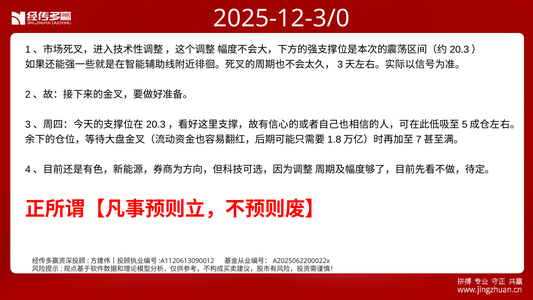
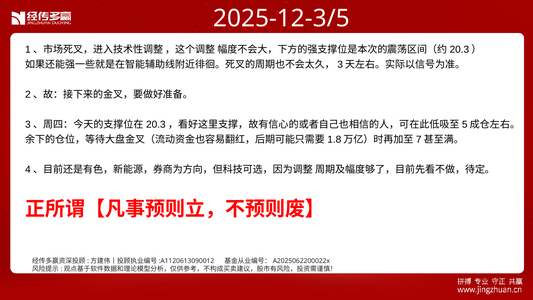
2025-12-3/0: 2025-12-3/0 -> 2025-12-3/5
